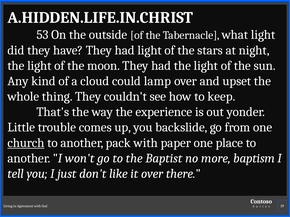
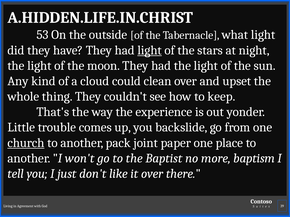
light at (150, 50) underline: none -> present
lamp: lamp -> clean
pack with: with -> joint
